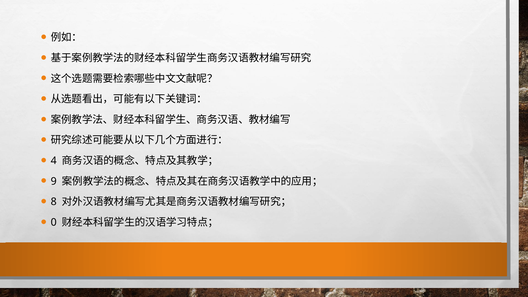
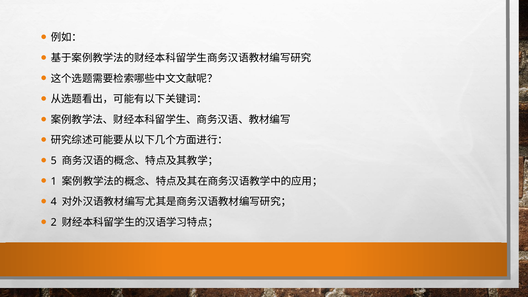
4: 4 -> 5
9: 9 -> 1
8: 8 -> 4
0: 0 -> 2
